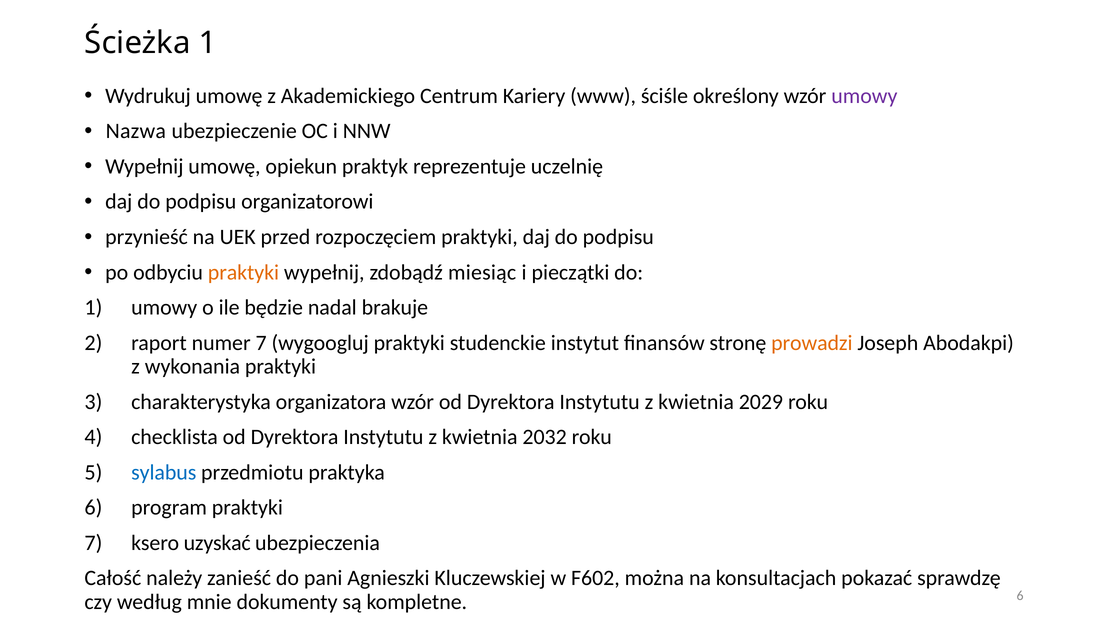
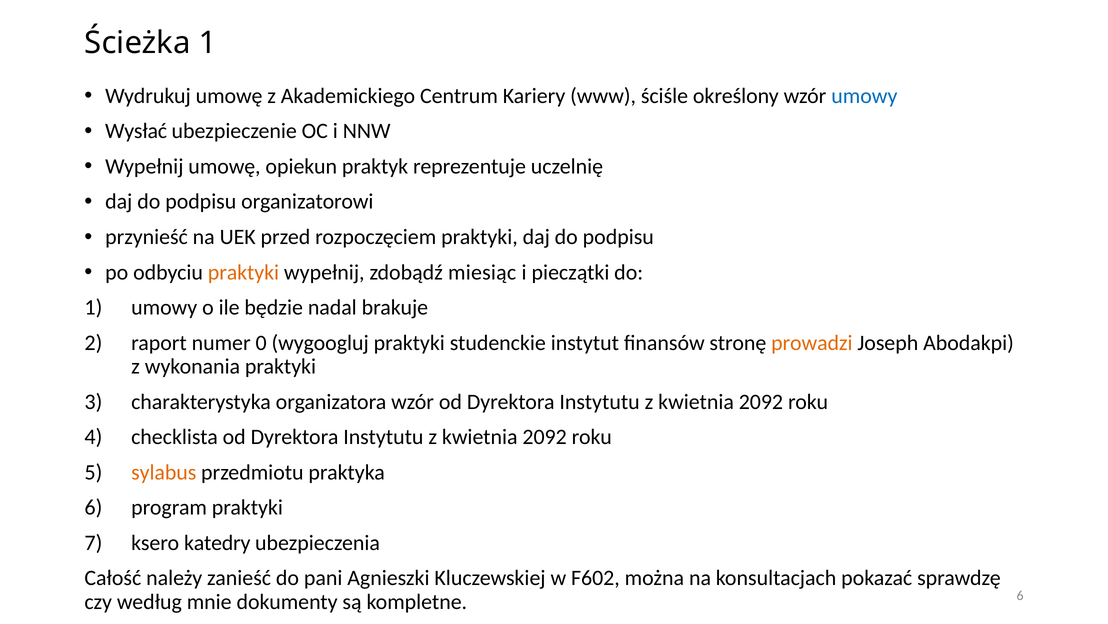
umowy at (864, 96) colour: purple -> blue
Nazwa: Nazwa -> Wysłać
numer 7: 7 -> 0
2029 at (761, 401): 2029 -> 2092
2032 at (545, 437): 2032 -> 2092
sylabus colour: blue -> orange
uzyskać: uzyskać -> katedry
